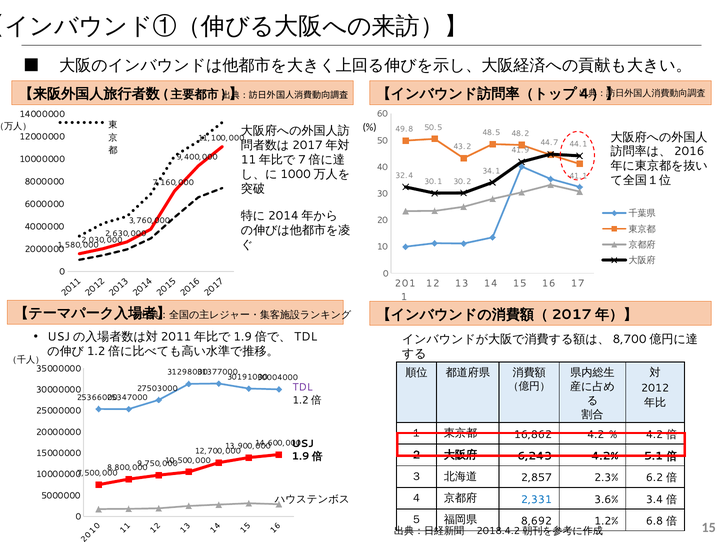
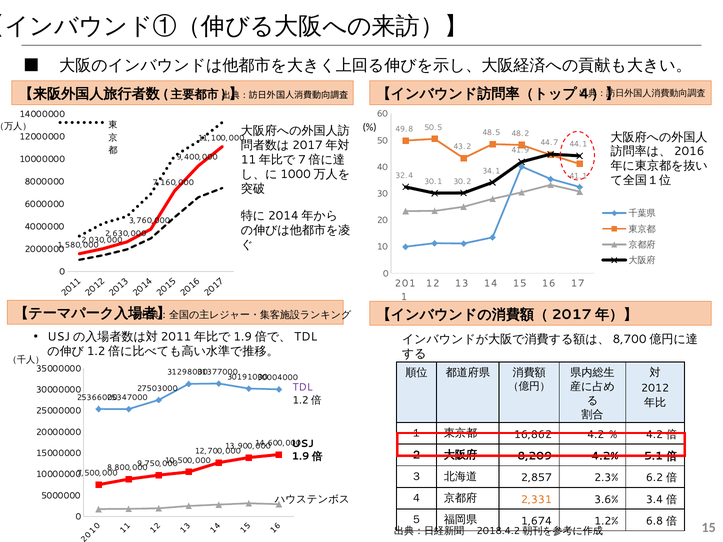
6,243: 6,243 -> 8,209
2,331 colour: blue -> orange
8,692: 8,692 -> 1,674
